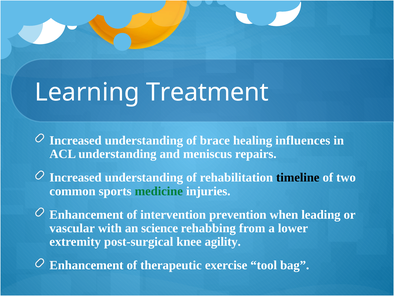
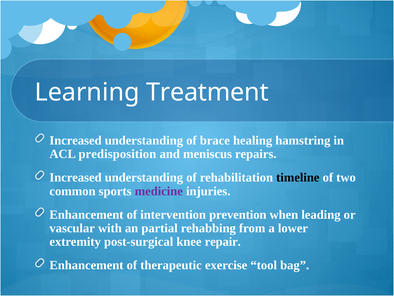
influences: influences -> hamstring
ACL understanding: understanding -> predisposition
medicine colour: green -> purple
science: science -> partial
agility: agility -> repair
